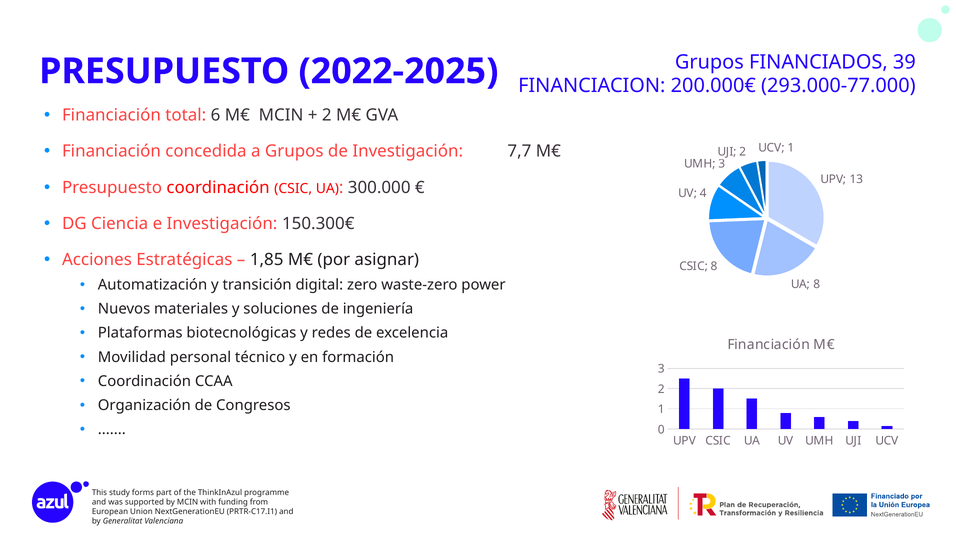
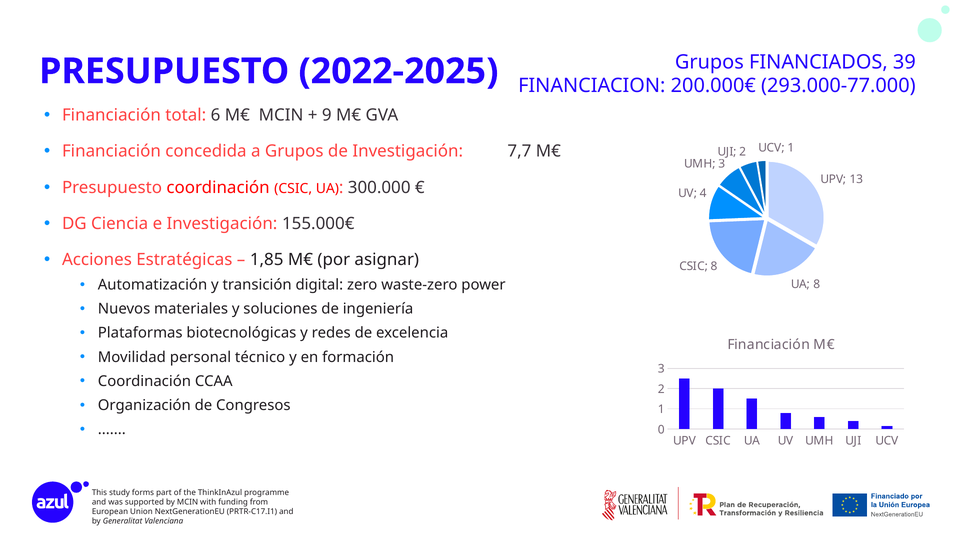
2 at (327, 115): 2 -> 9
150.300€: 150.300€ -> 155.000€
